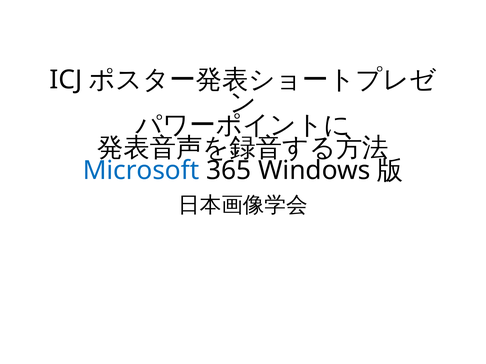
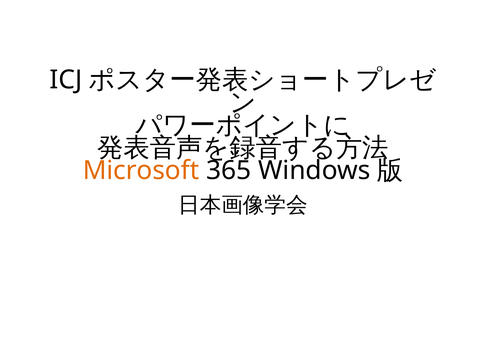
Microsoft colour: blue -> orange
